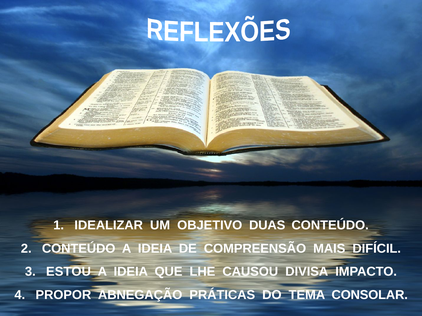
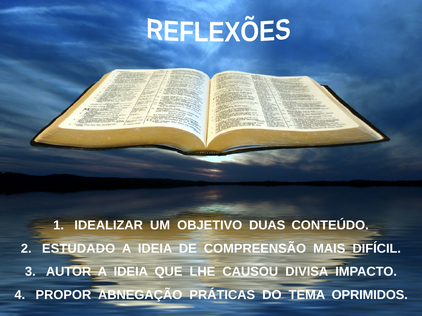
CONTEÚDO at (79, 249): CONTEÚDO -> ESTUDADO
ESTOU: ESTOU -> AUTOR
CONSOLAR: CONSOLAR -> OPRIMIDOS
